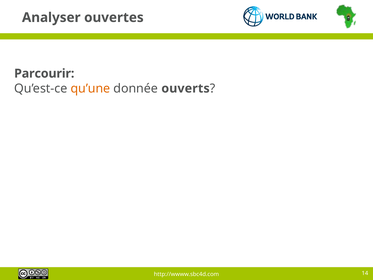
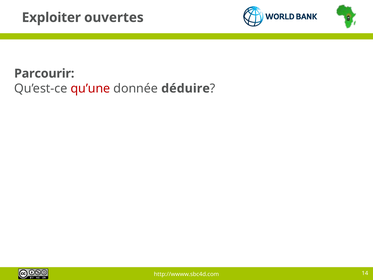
Analyser: Analyser -> Exploiter
qu’une colour: orange -> red
ouverts: ouverts -> déduire
